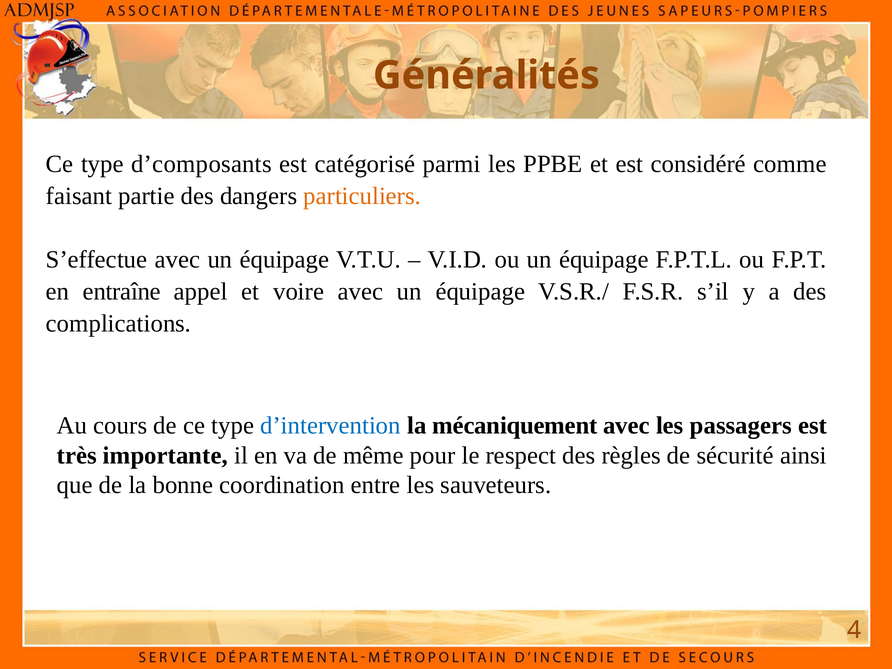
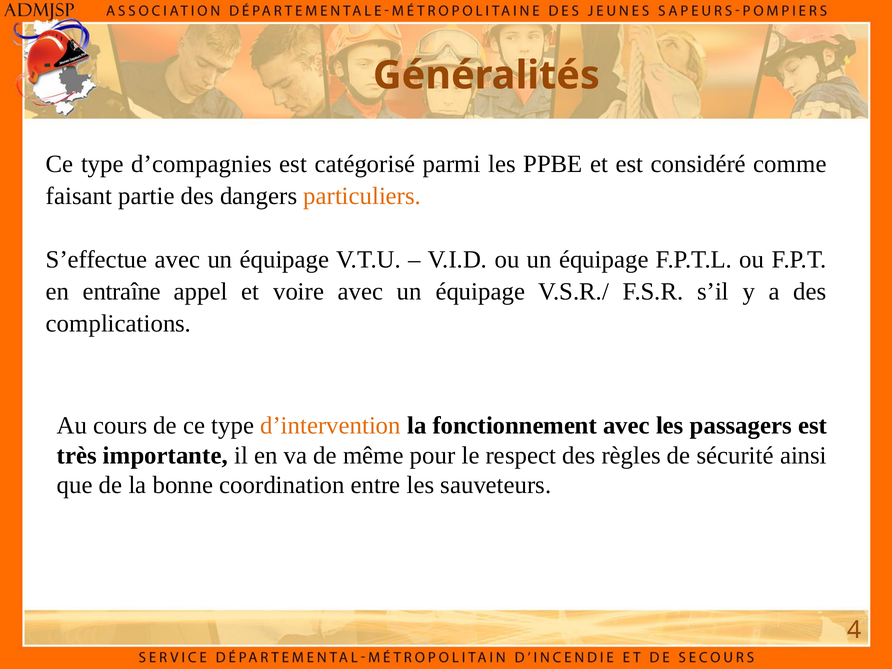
d’composants: d’composants -> d’compagnies
d’intervention colour: blue -> orange
mécaniquement: mécaniquement -> fonctionnement
